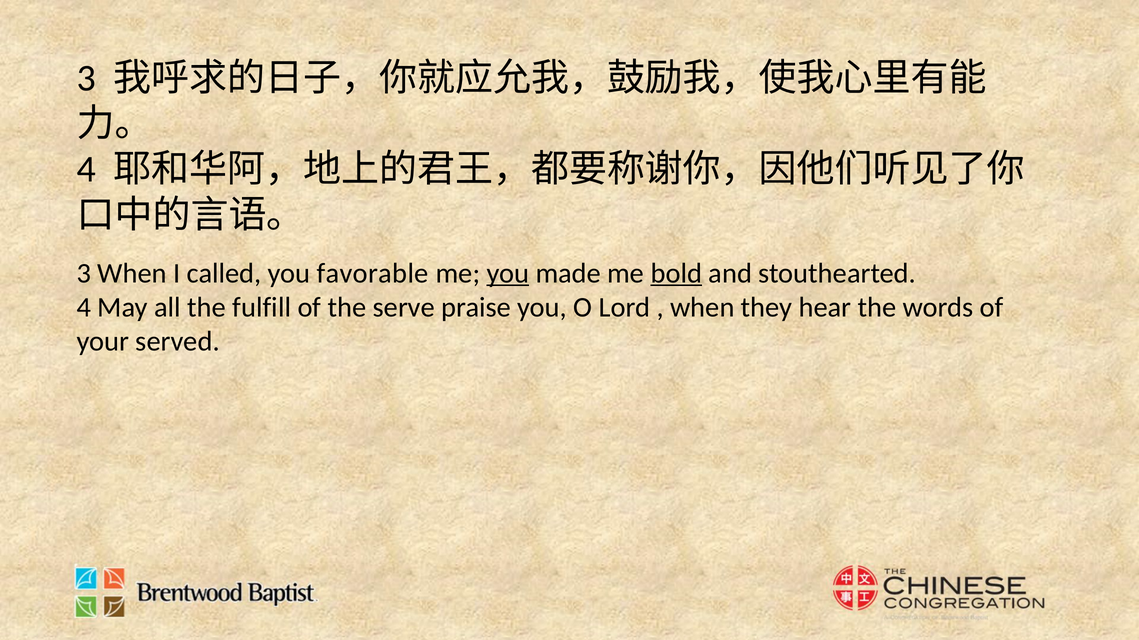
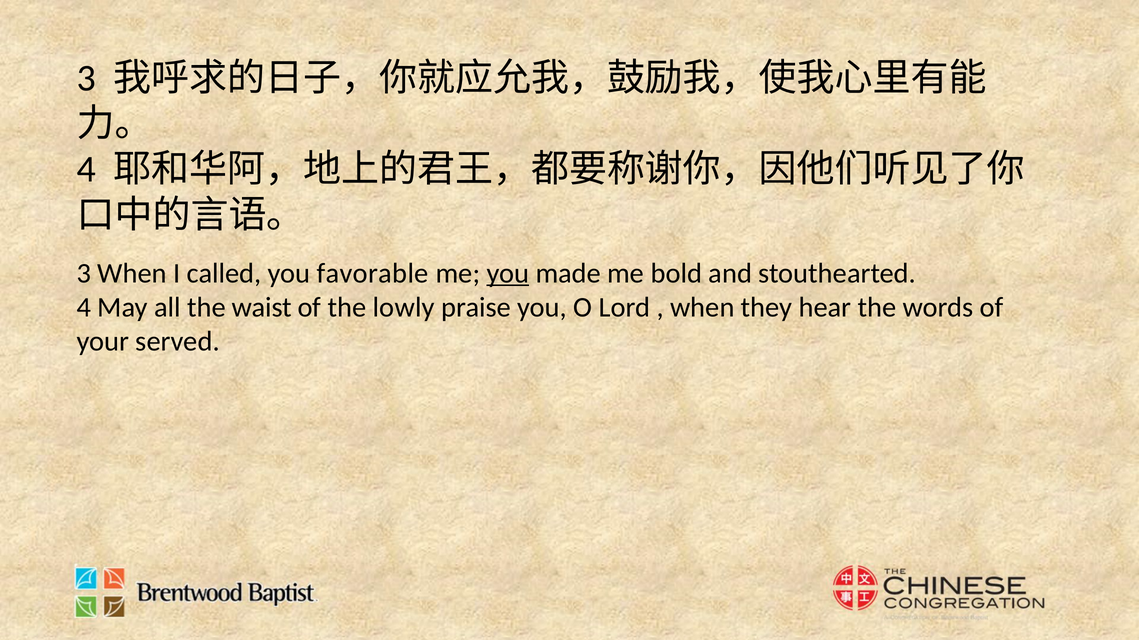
bold underline: present -> none
fulfill: fulfill -> waist
serve: serve -> lowly
